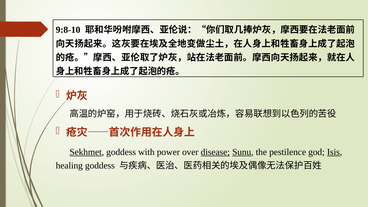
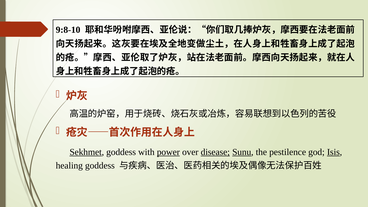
power underline: none -> present
